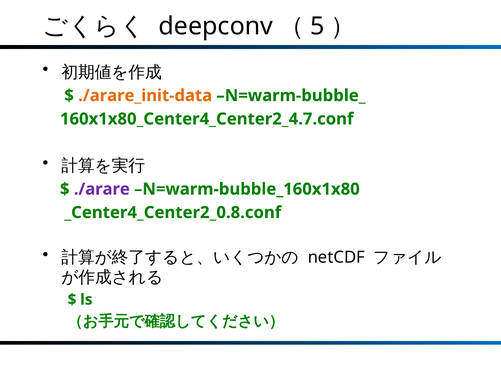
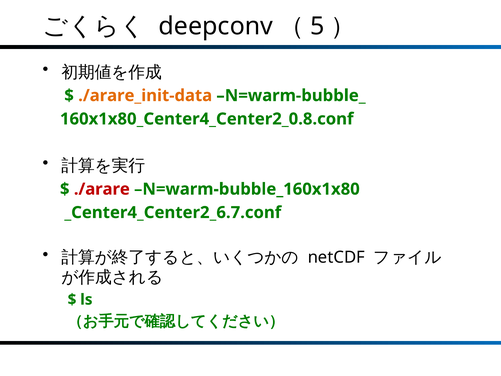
160x1x80_Center4_Center2_4.7.conf: 160x1x80_Center4_Center2_4.7.conf -> 160x1x80_Center4_Center2_0.8.conf
./arare colour: purple -> red
_Center4_Center2_0.8.conf: _Center4_Center2_0.8.conf -> _Center4_Center2_6.7.conf
